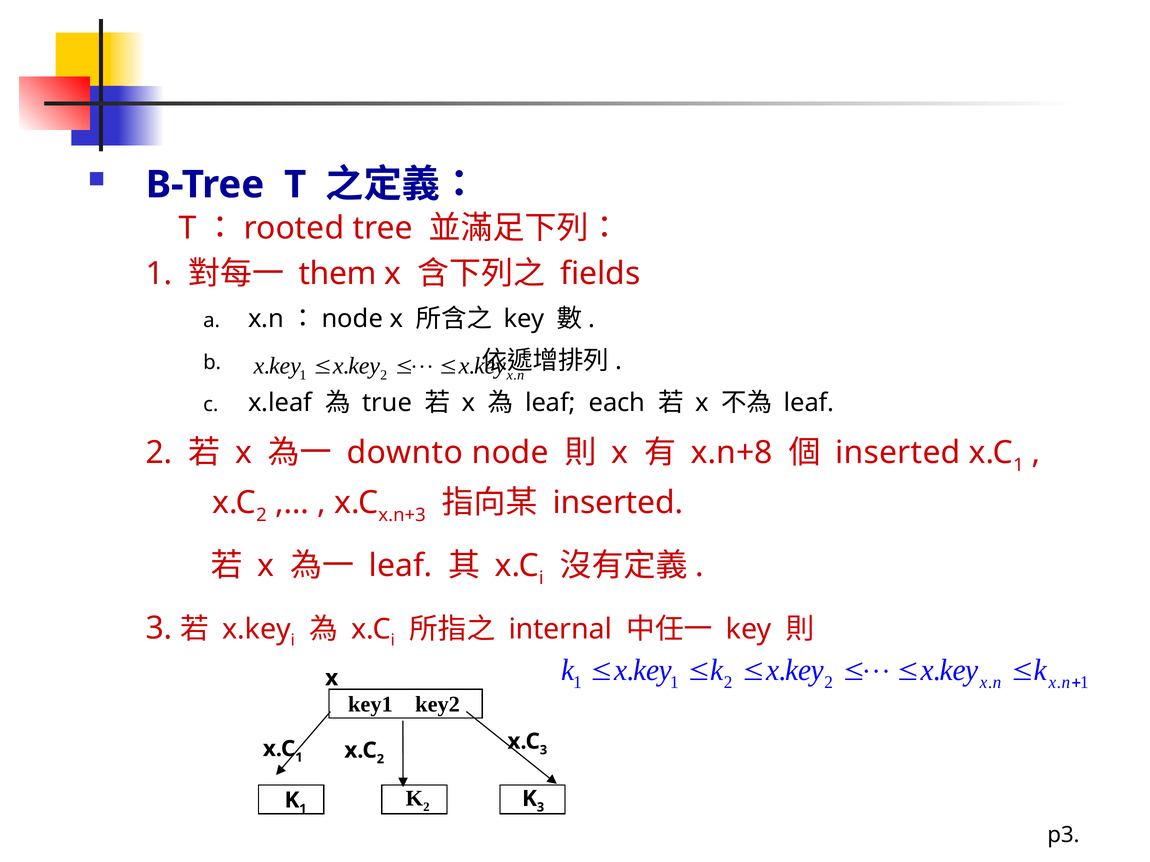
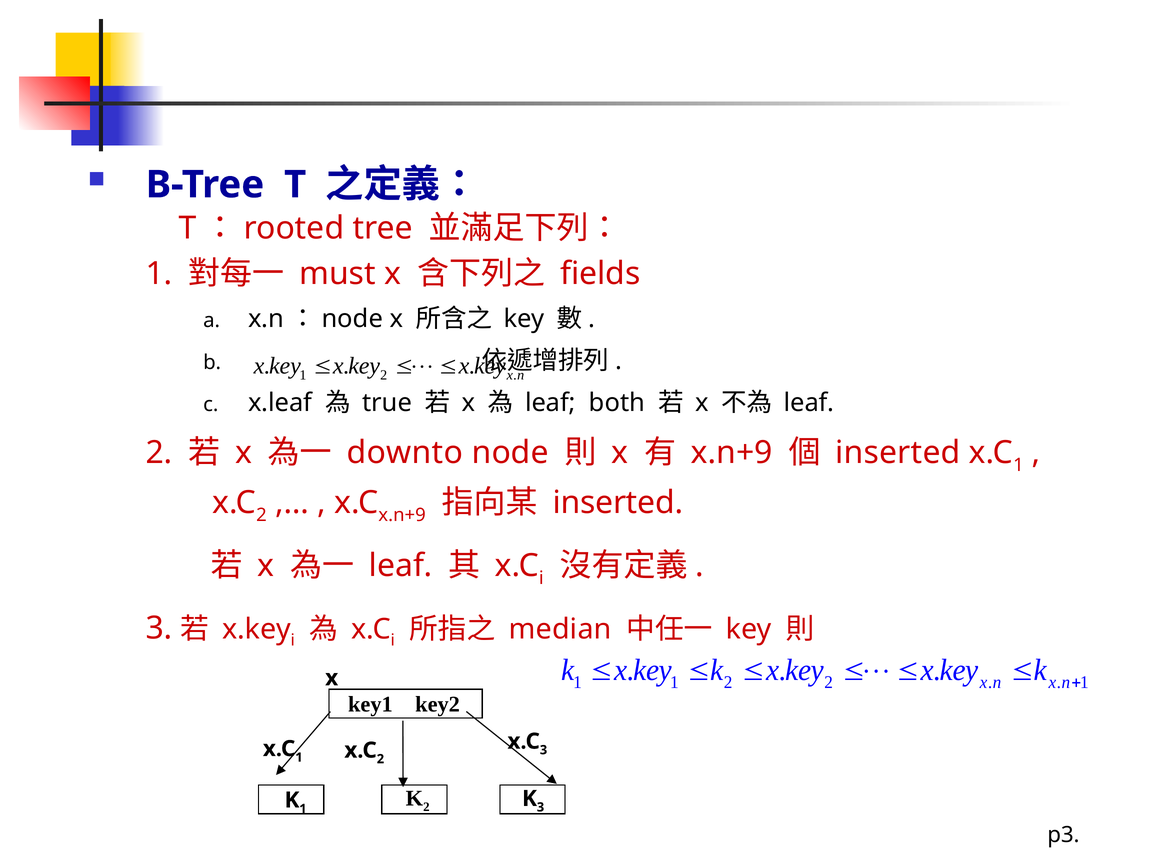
them: them -> must
each: each -> both
x.n+8 at (732, 453): x.n+8 -> x.n+9
x.n+3 at (402, 515): x.n+3 -> x.n+9
internal: internal -> median
